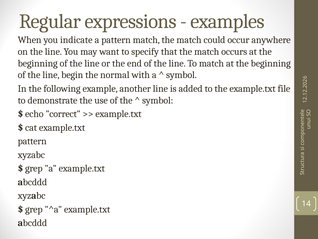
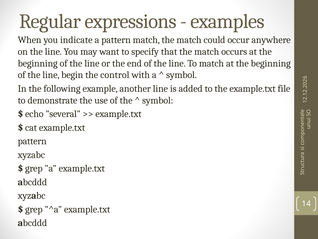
normal: normal -> control
correct: correct -> several
